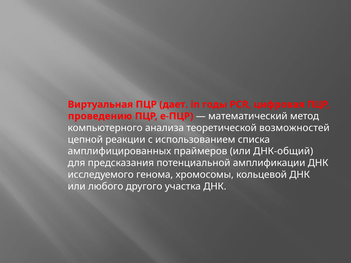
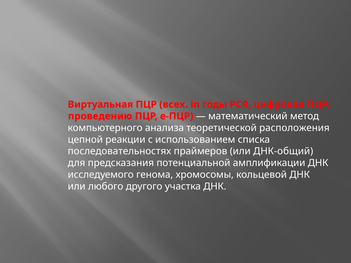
дает: дает -> всех
возможностей: возможностей -> расположения
амплифицированных: амплифицированных -> последовательностях
